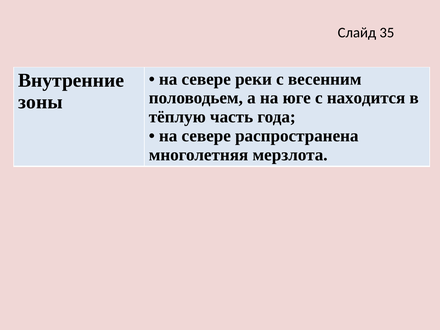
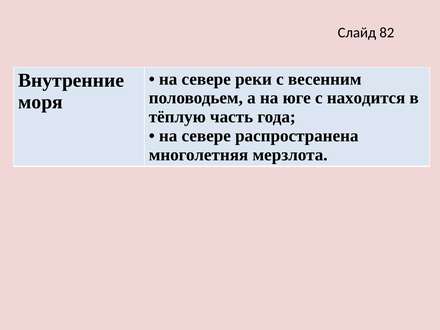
35: 35 -> 82
зоны: зоны -> моря
